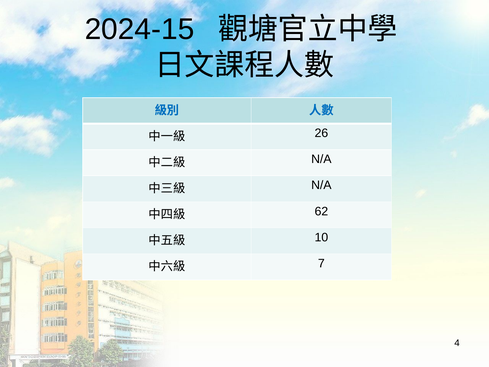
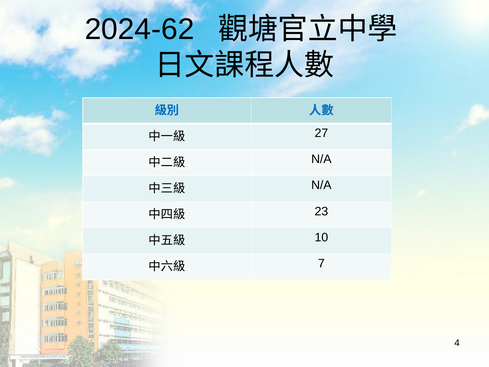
2024-15: 2024-15 -> 2024-62
26: 26 -> 27
62: 62 -> 23
